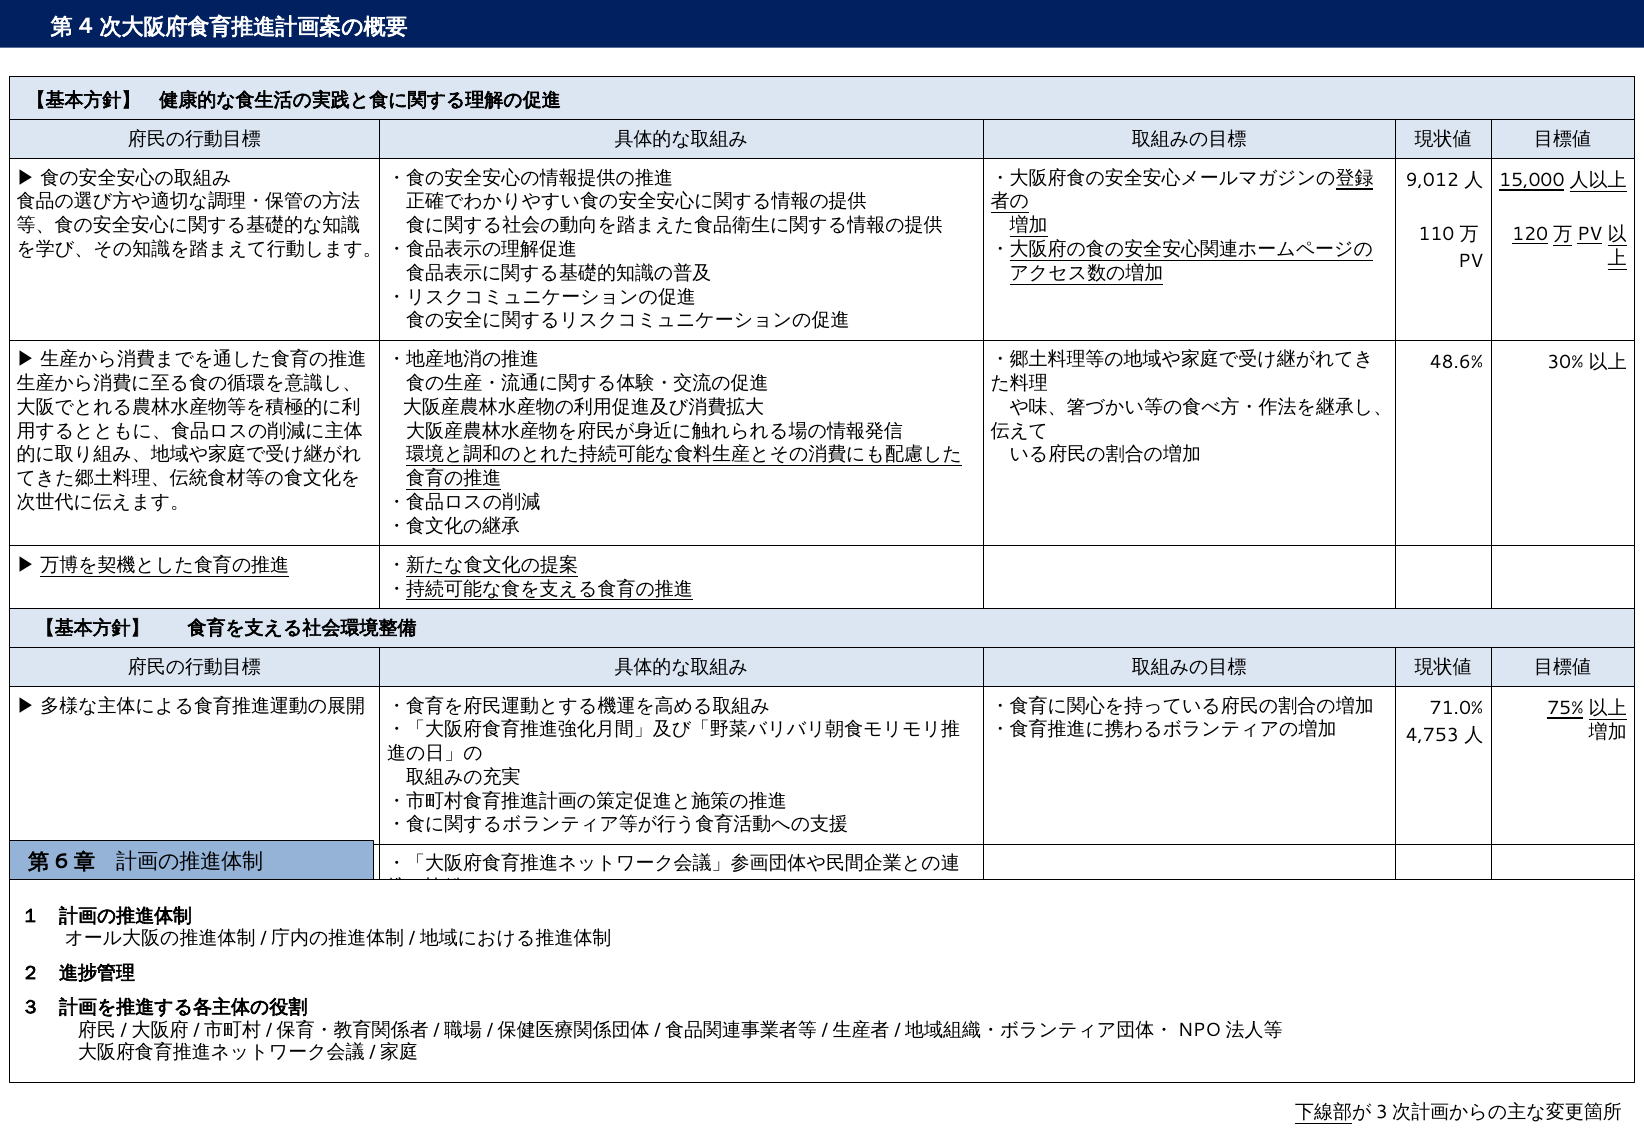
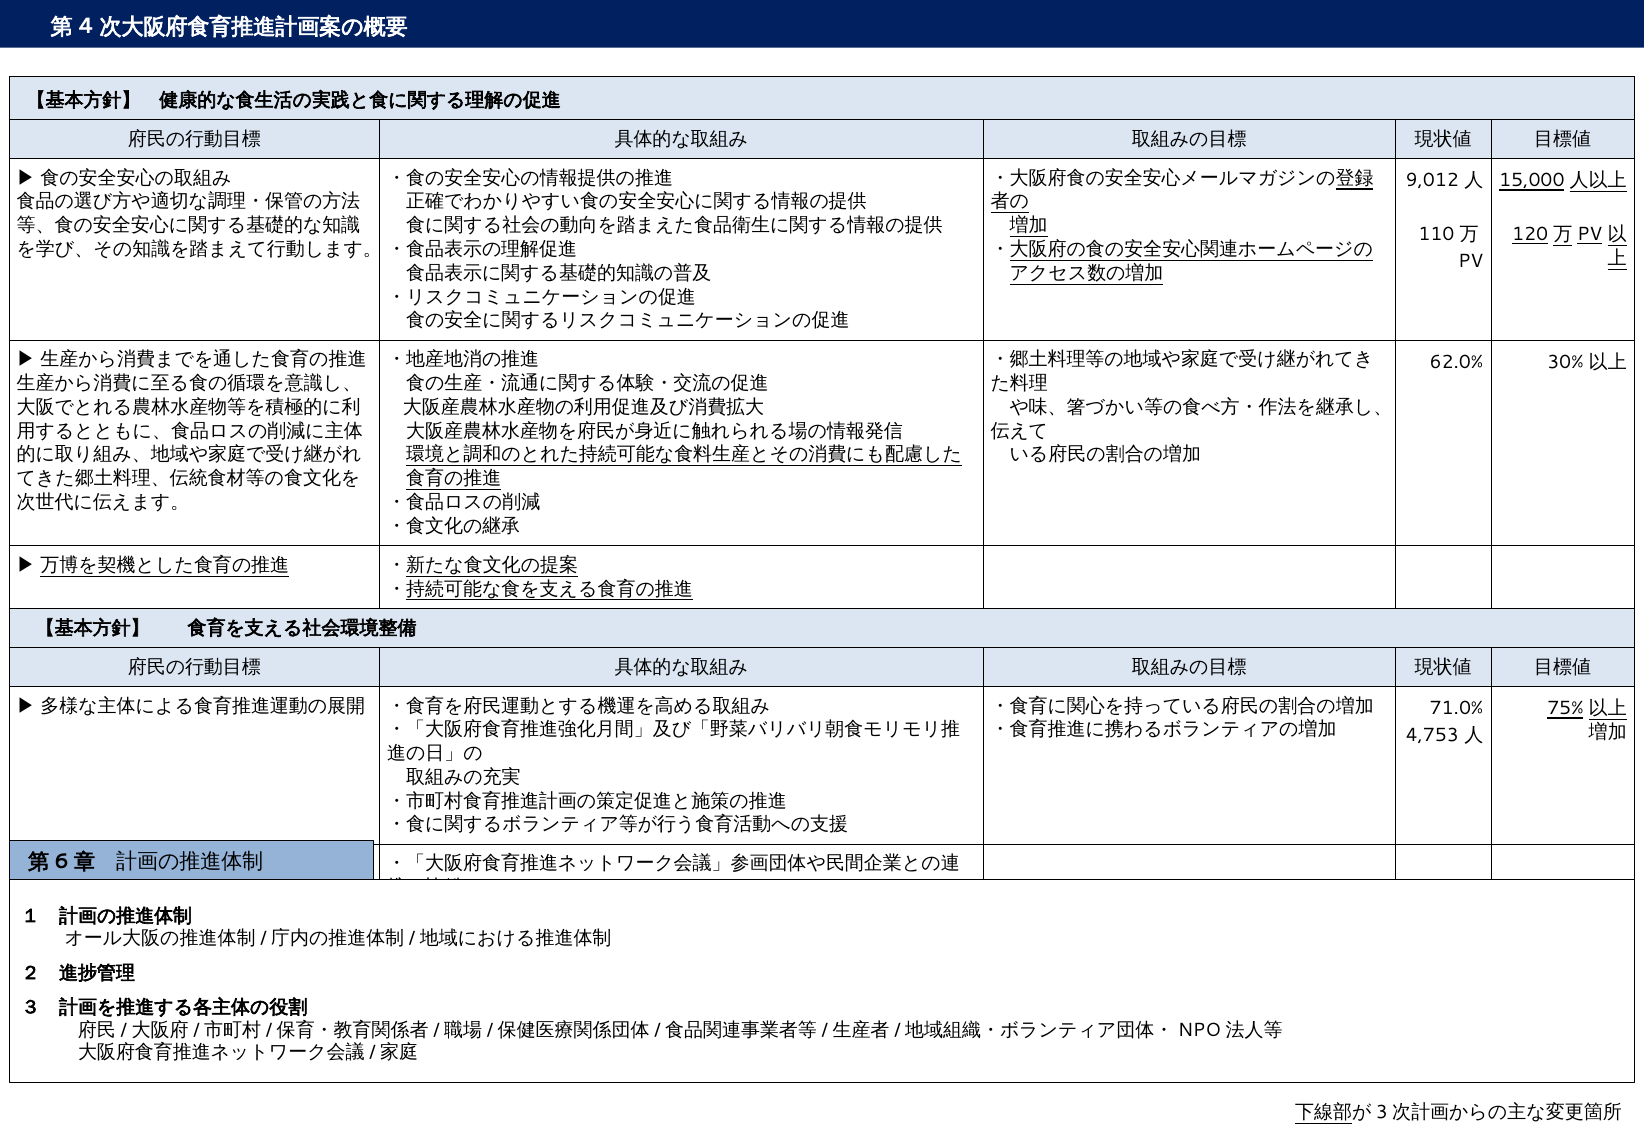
48.6%: 48.6% -> 62.0%
